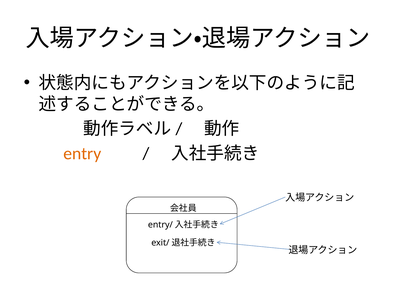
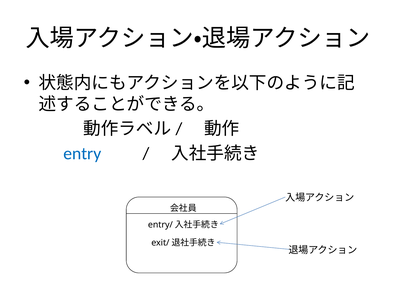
entry colour: orange -> blue
